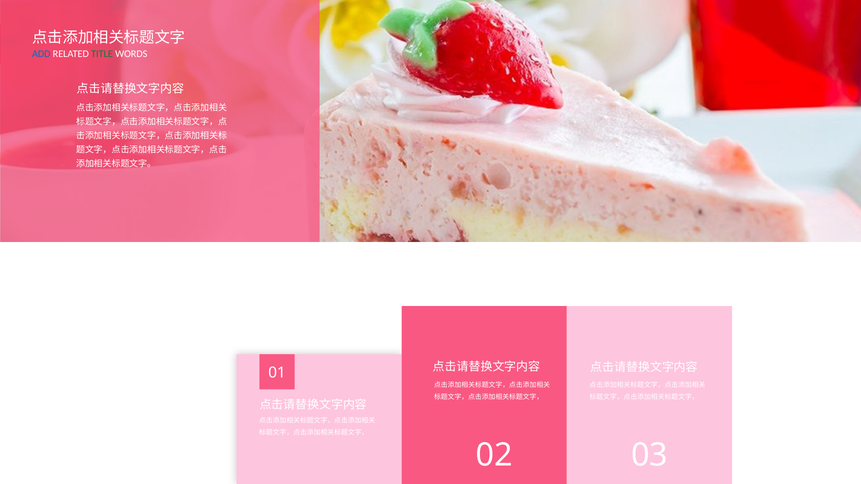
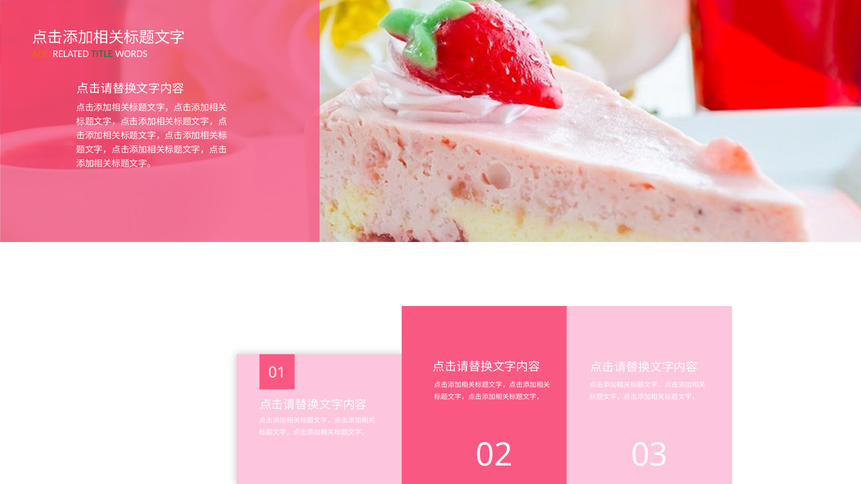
ADD colour: blue -> orange
